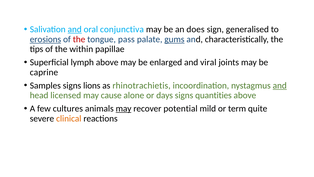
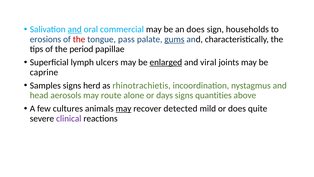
conjunctiva: conjunctiva -> commercial
generalised: generalised -> households
erosions underline: present -> none
within: within -> period
lymph above: above -> ulcers
enlarged underline: none -> present
lions: lions -> herd
and at (280, 85) underline: present -> none
licensed: licensed -> aerosols
cause: cause -> route
potential: potential -> detected
or term: term -> does
clinical colour: orange -> purple
